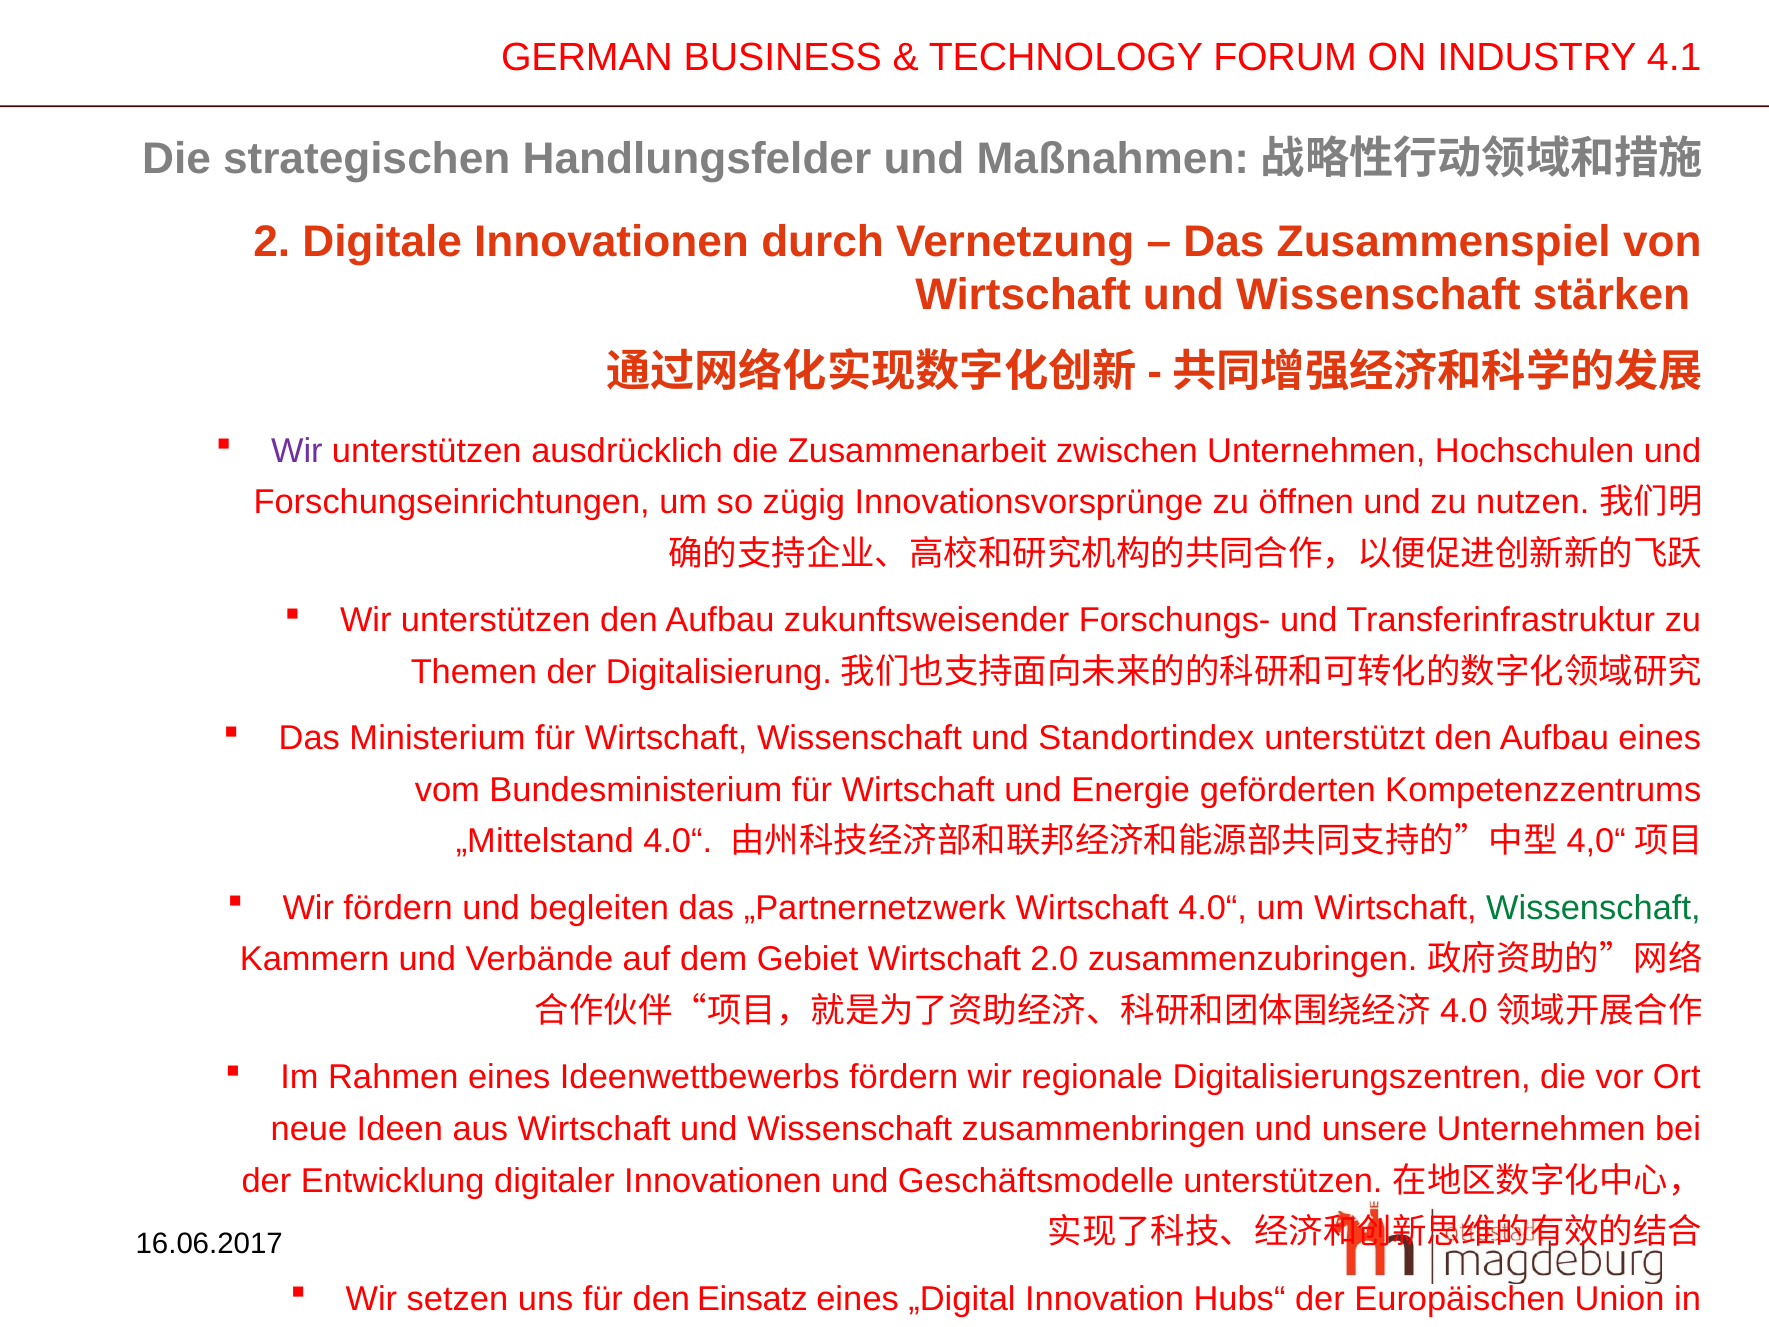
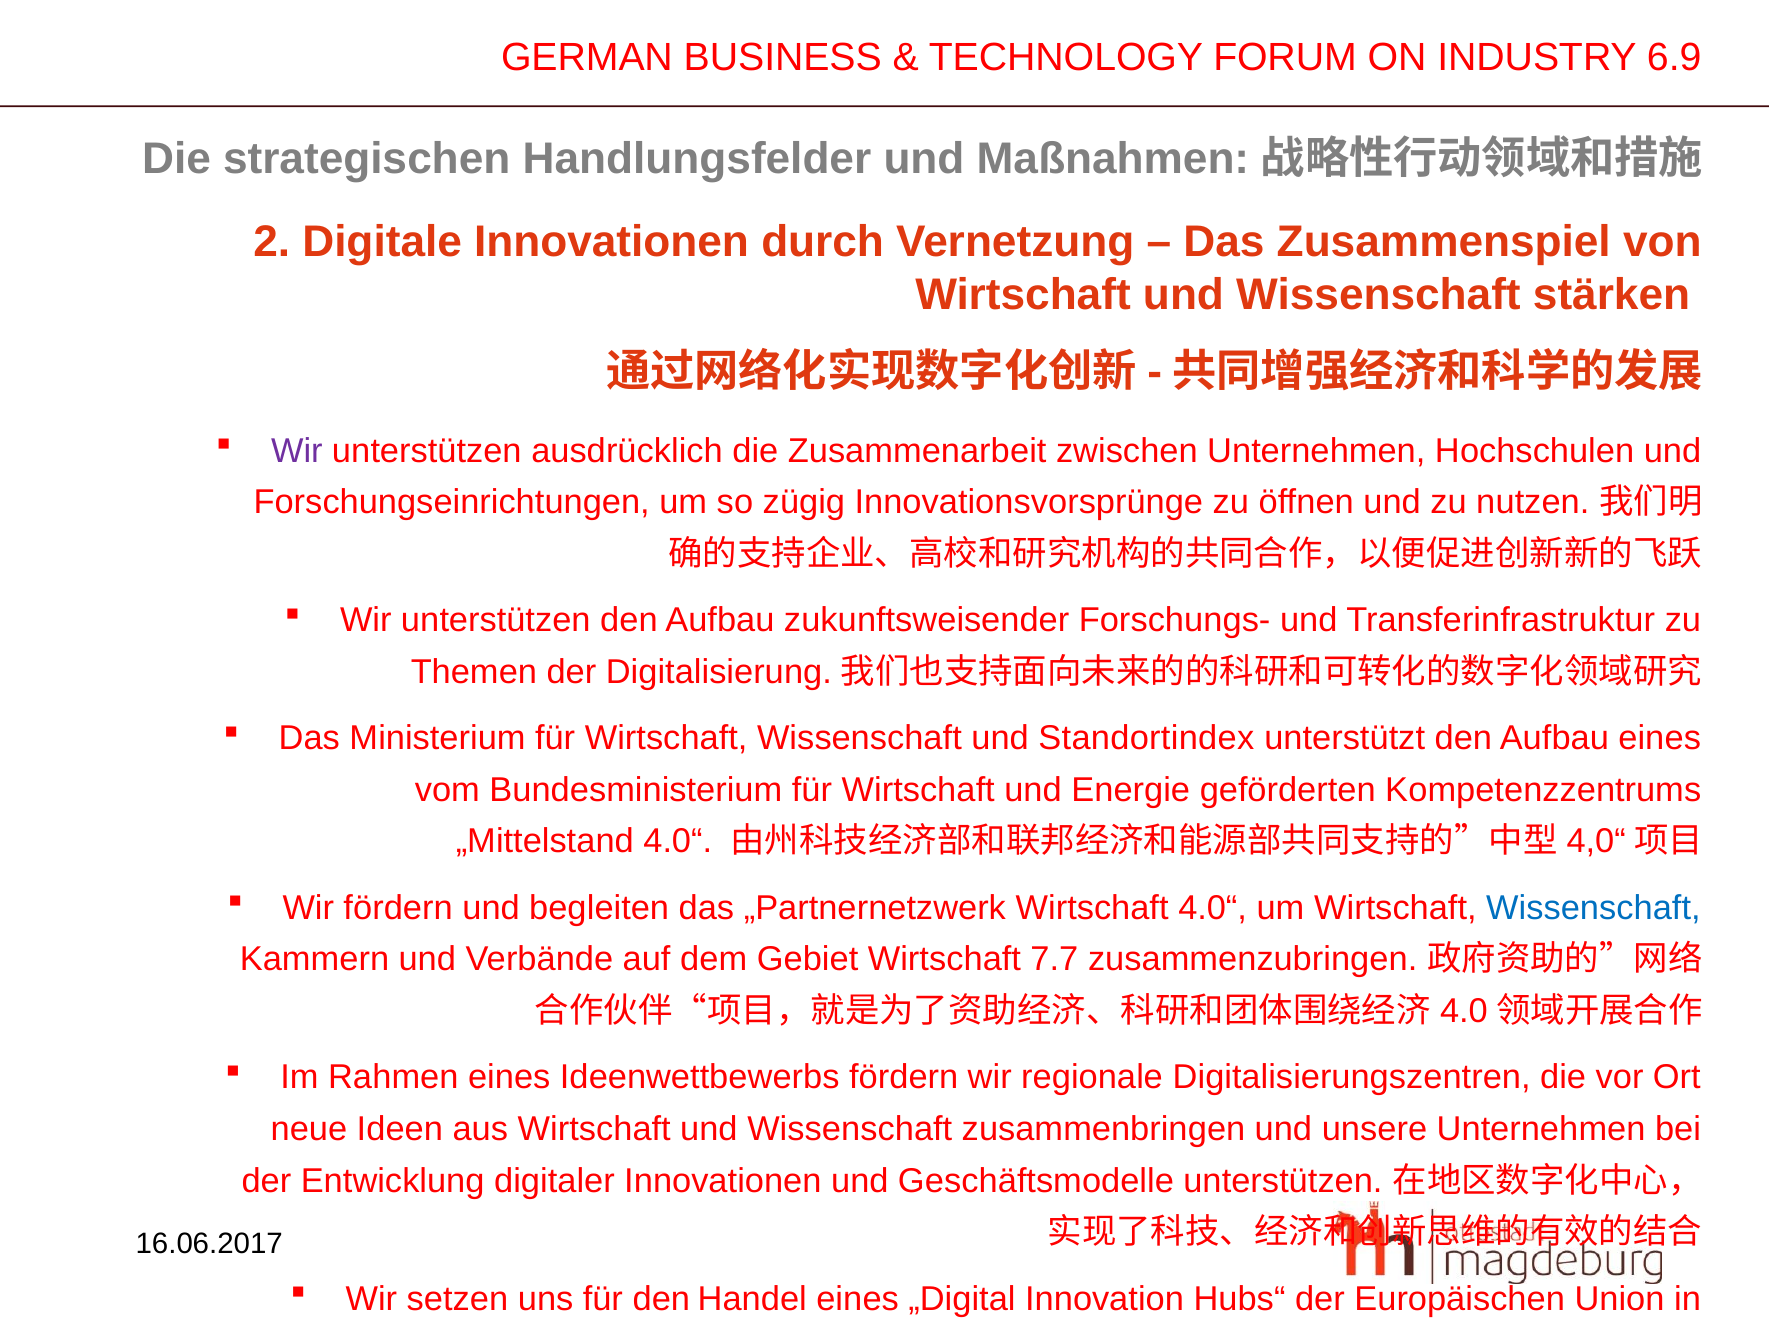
4.1: 4.1 -> 6.9
Wissenschaft at (1593, 908) colour: green -> blue
2.0: 2.0 -> 7.7
Einsatz: Einsatz -> Handel
